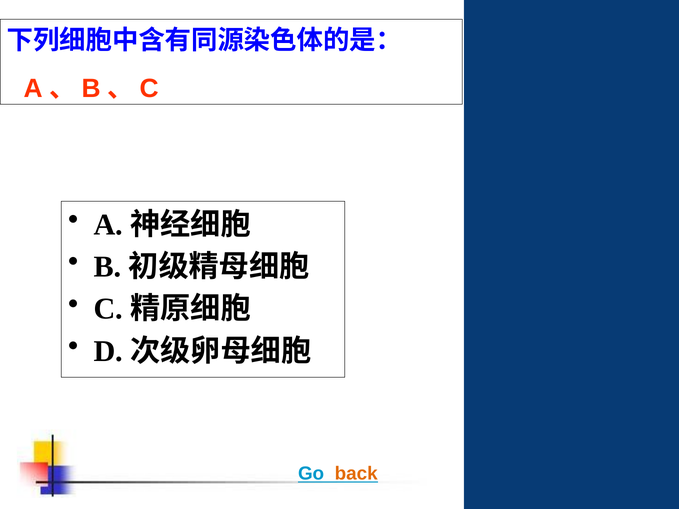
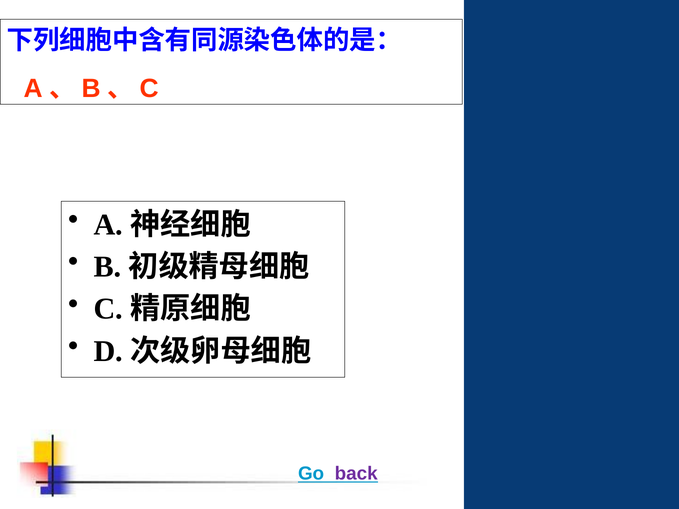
back colour: orange -> purple
